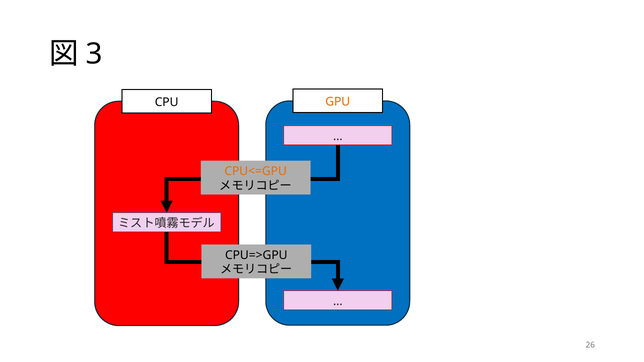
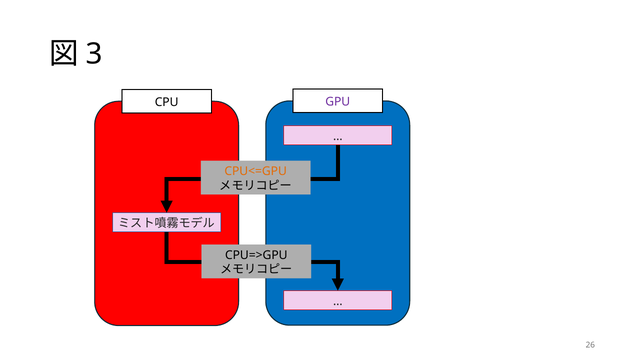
GPU colour: orange -> purple
